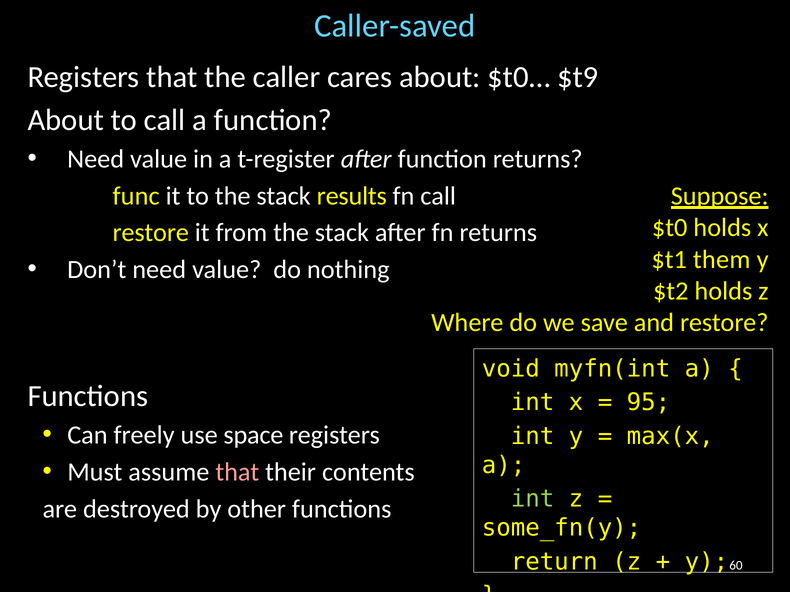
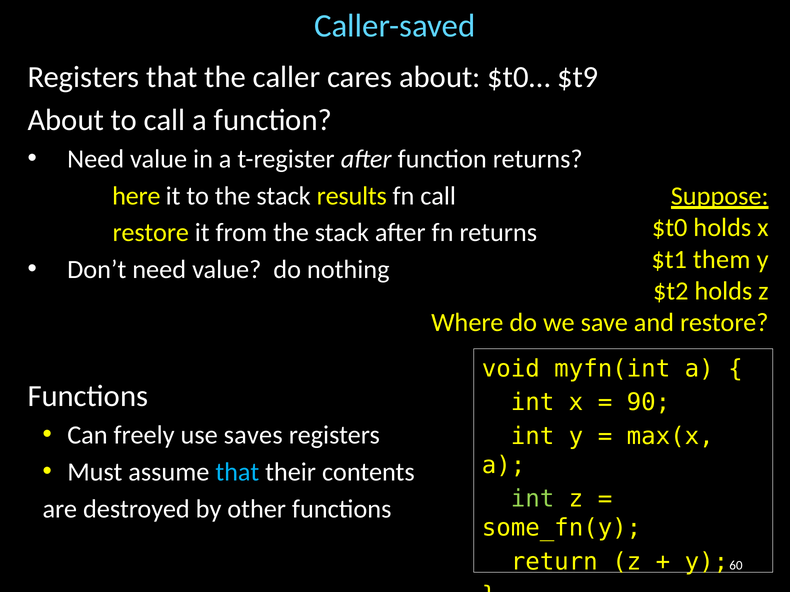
func: func -> here
95: 95 -> 90
space: space -> saves
that at (237, 472) colour: pink -> light blue
